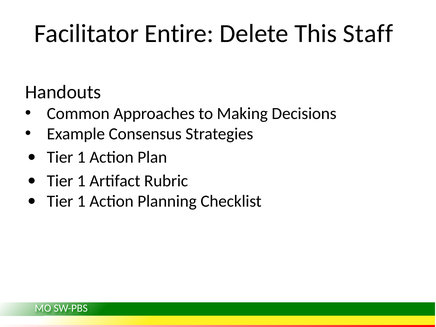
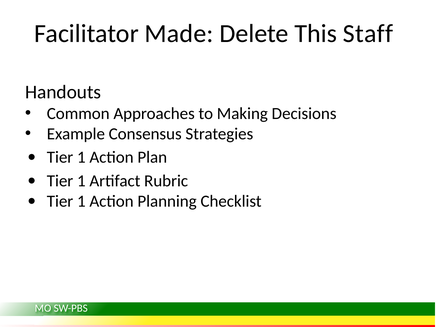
Entire: Entire -> Made
